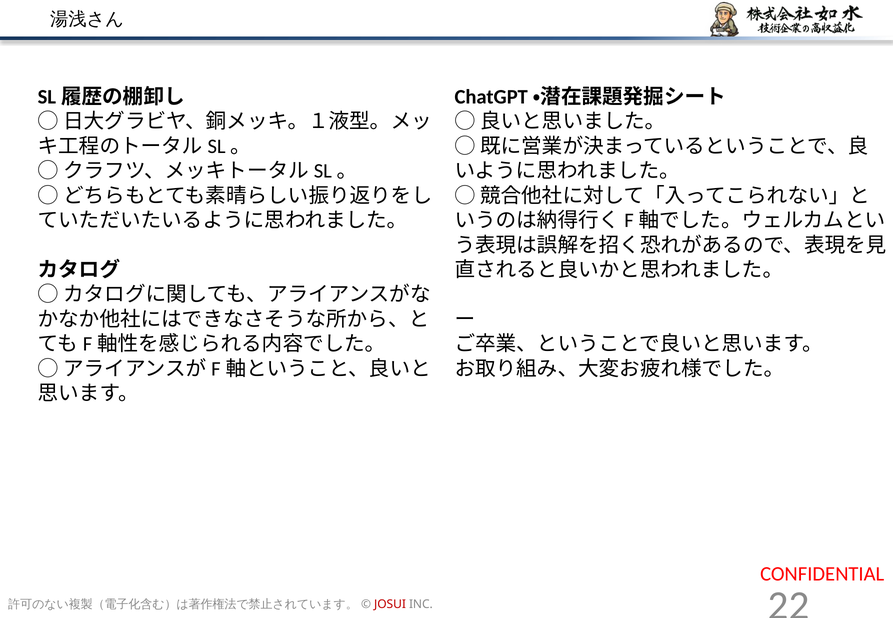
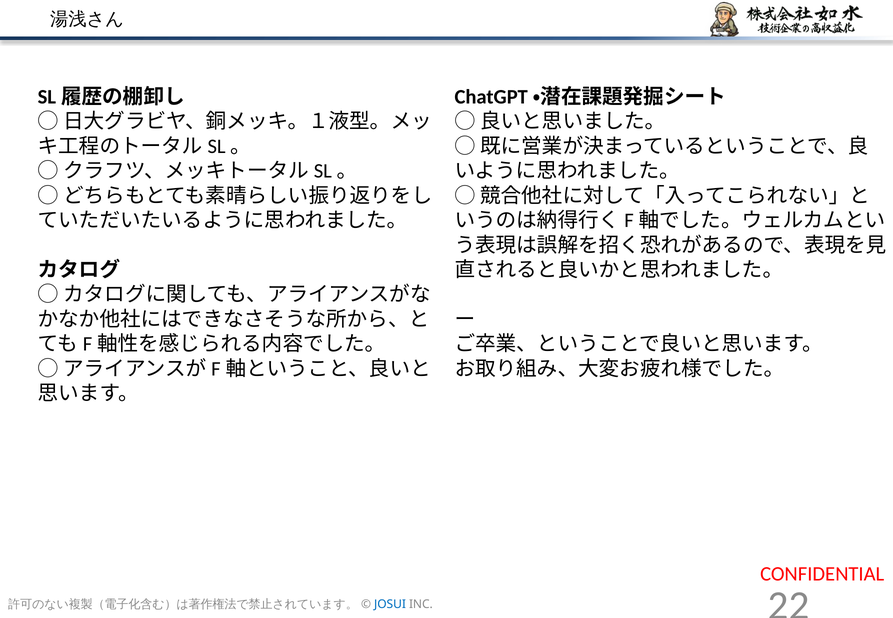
JOSUI colour: red -> blue
